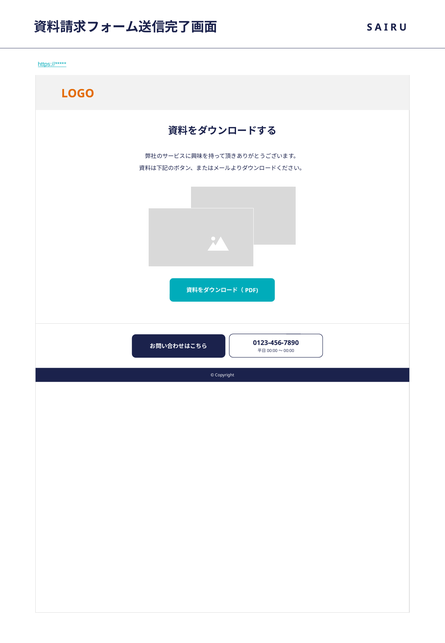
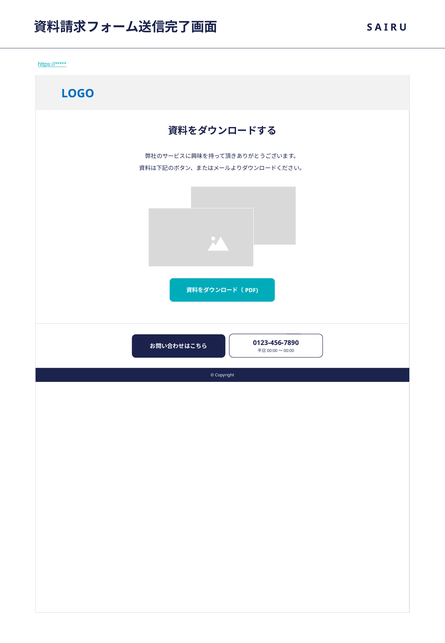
LOGO colour: orange -> blue
